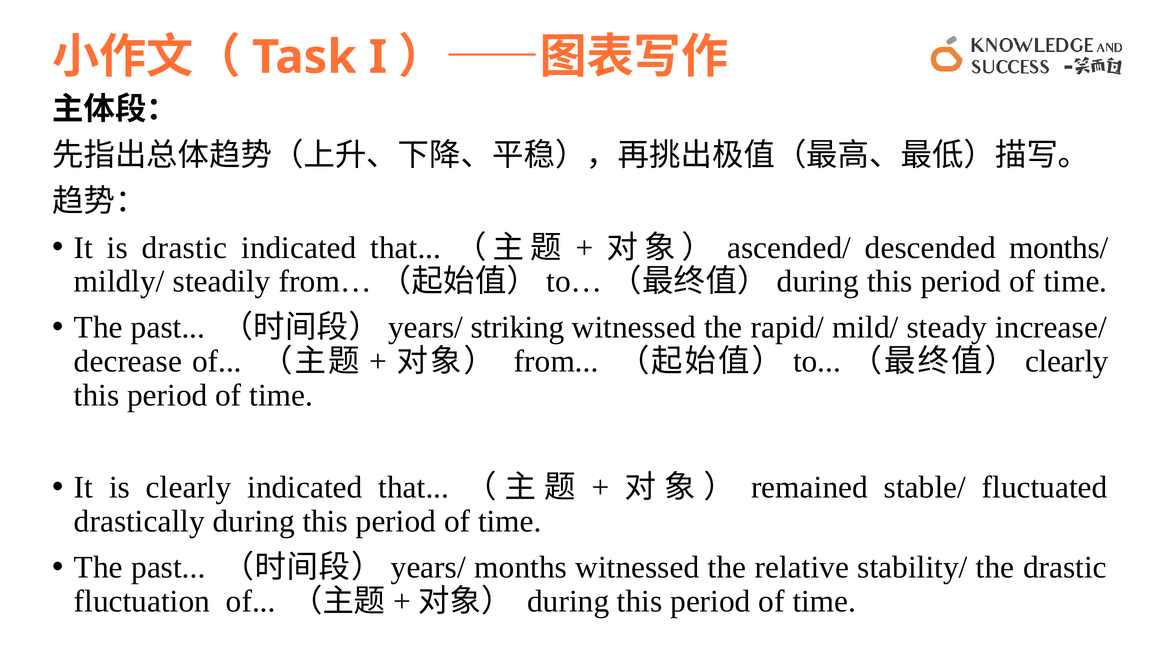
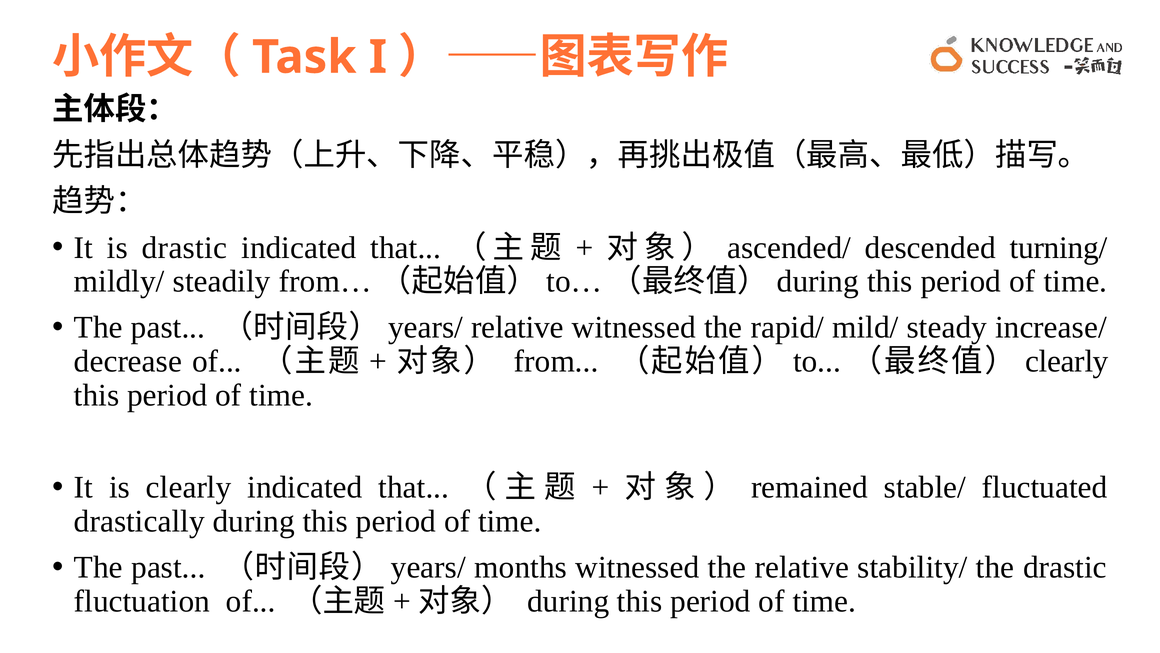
months/: months/ -> turning/
striking at (518, 327): striking -> relative
